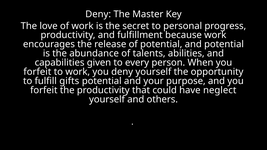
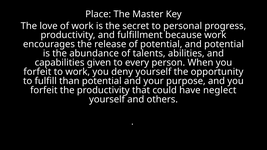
Deny at (98, 14): Deny -> Place
gifts: gifts -> than
